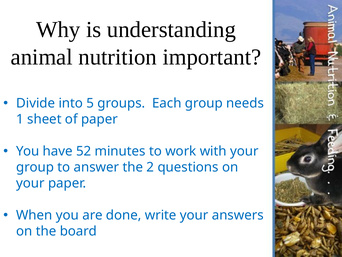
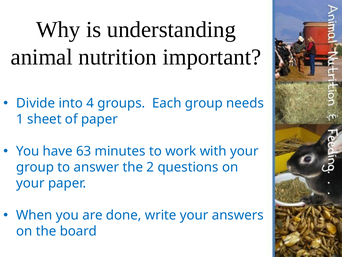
5: 5 -> 4
52: 52 -> 63
